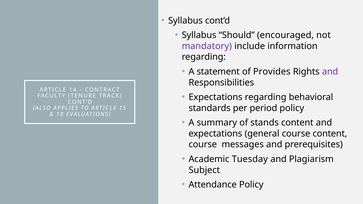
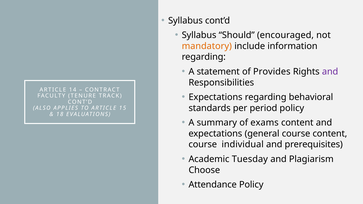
mandatory colour: purple -> orange
stands: stands -> exams
messages: messages -> individual
Subject: Subject -> Choose
